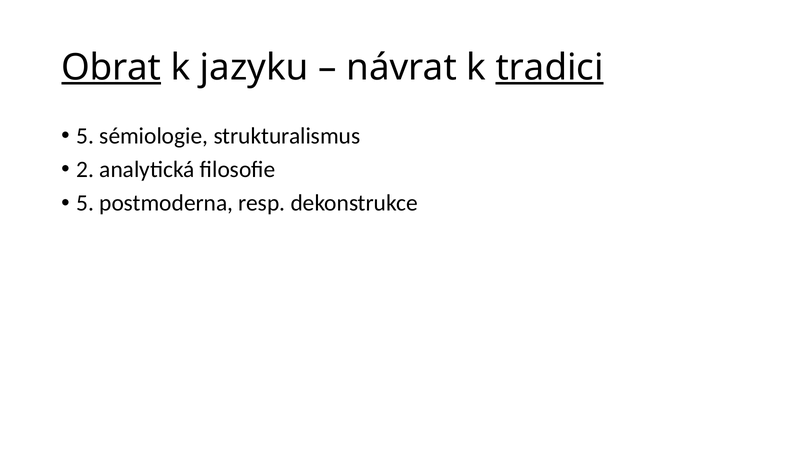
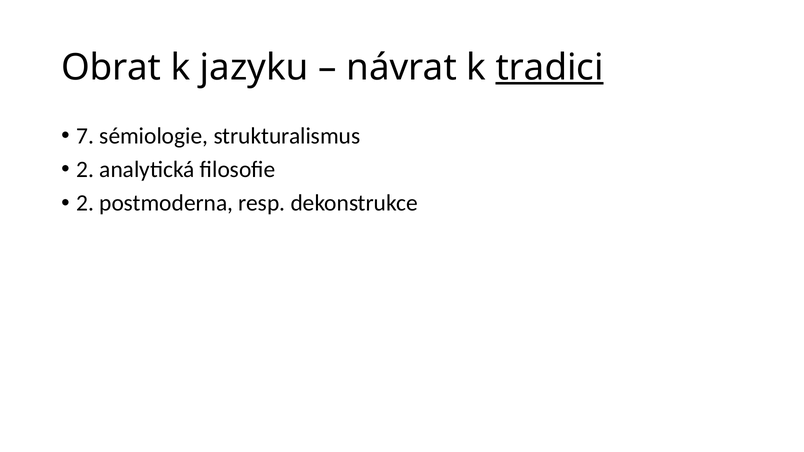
Obrat underline: present -> none
5 at (85, 136): 5 -> 7
5 at (85, 203): 5 -> 2
